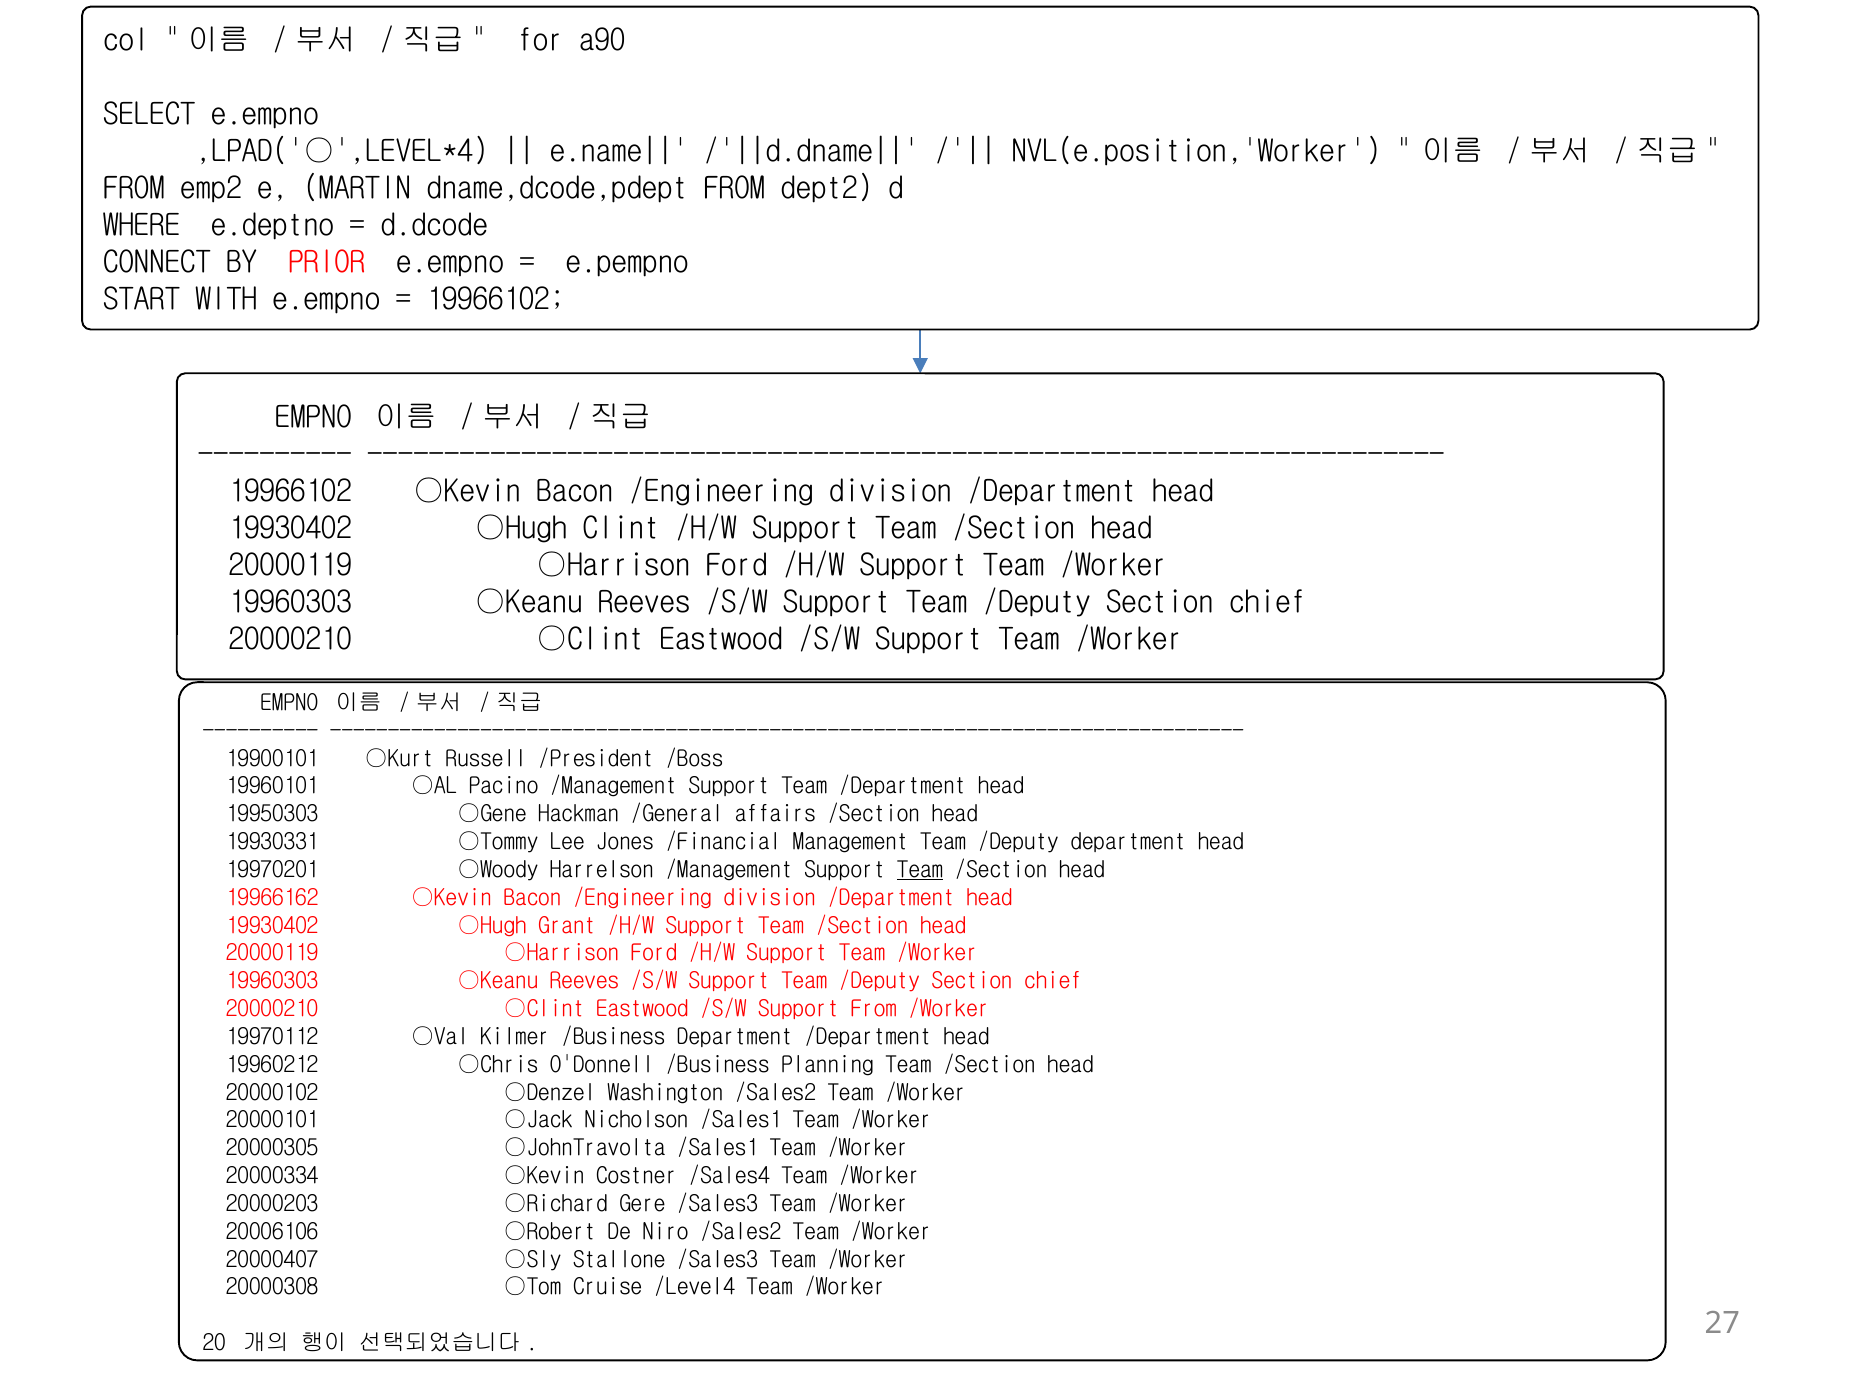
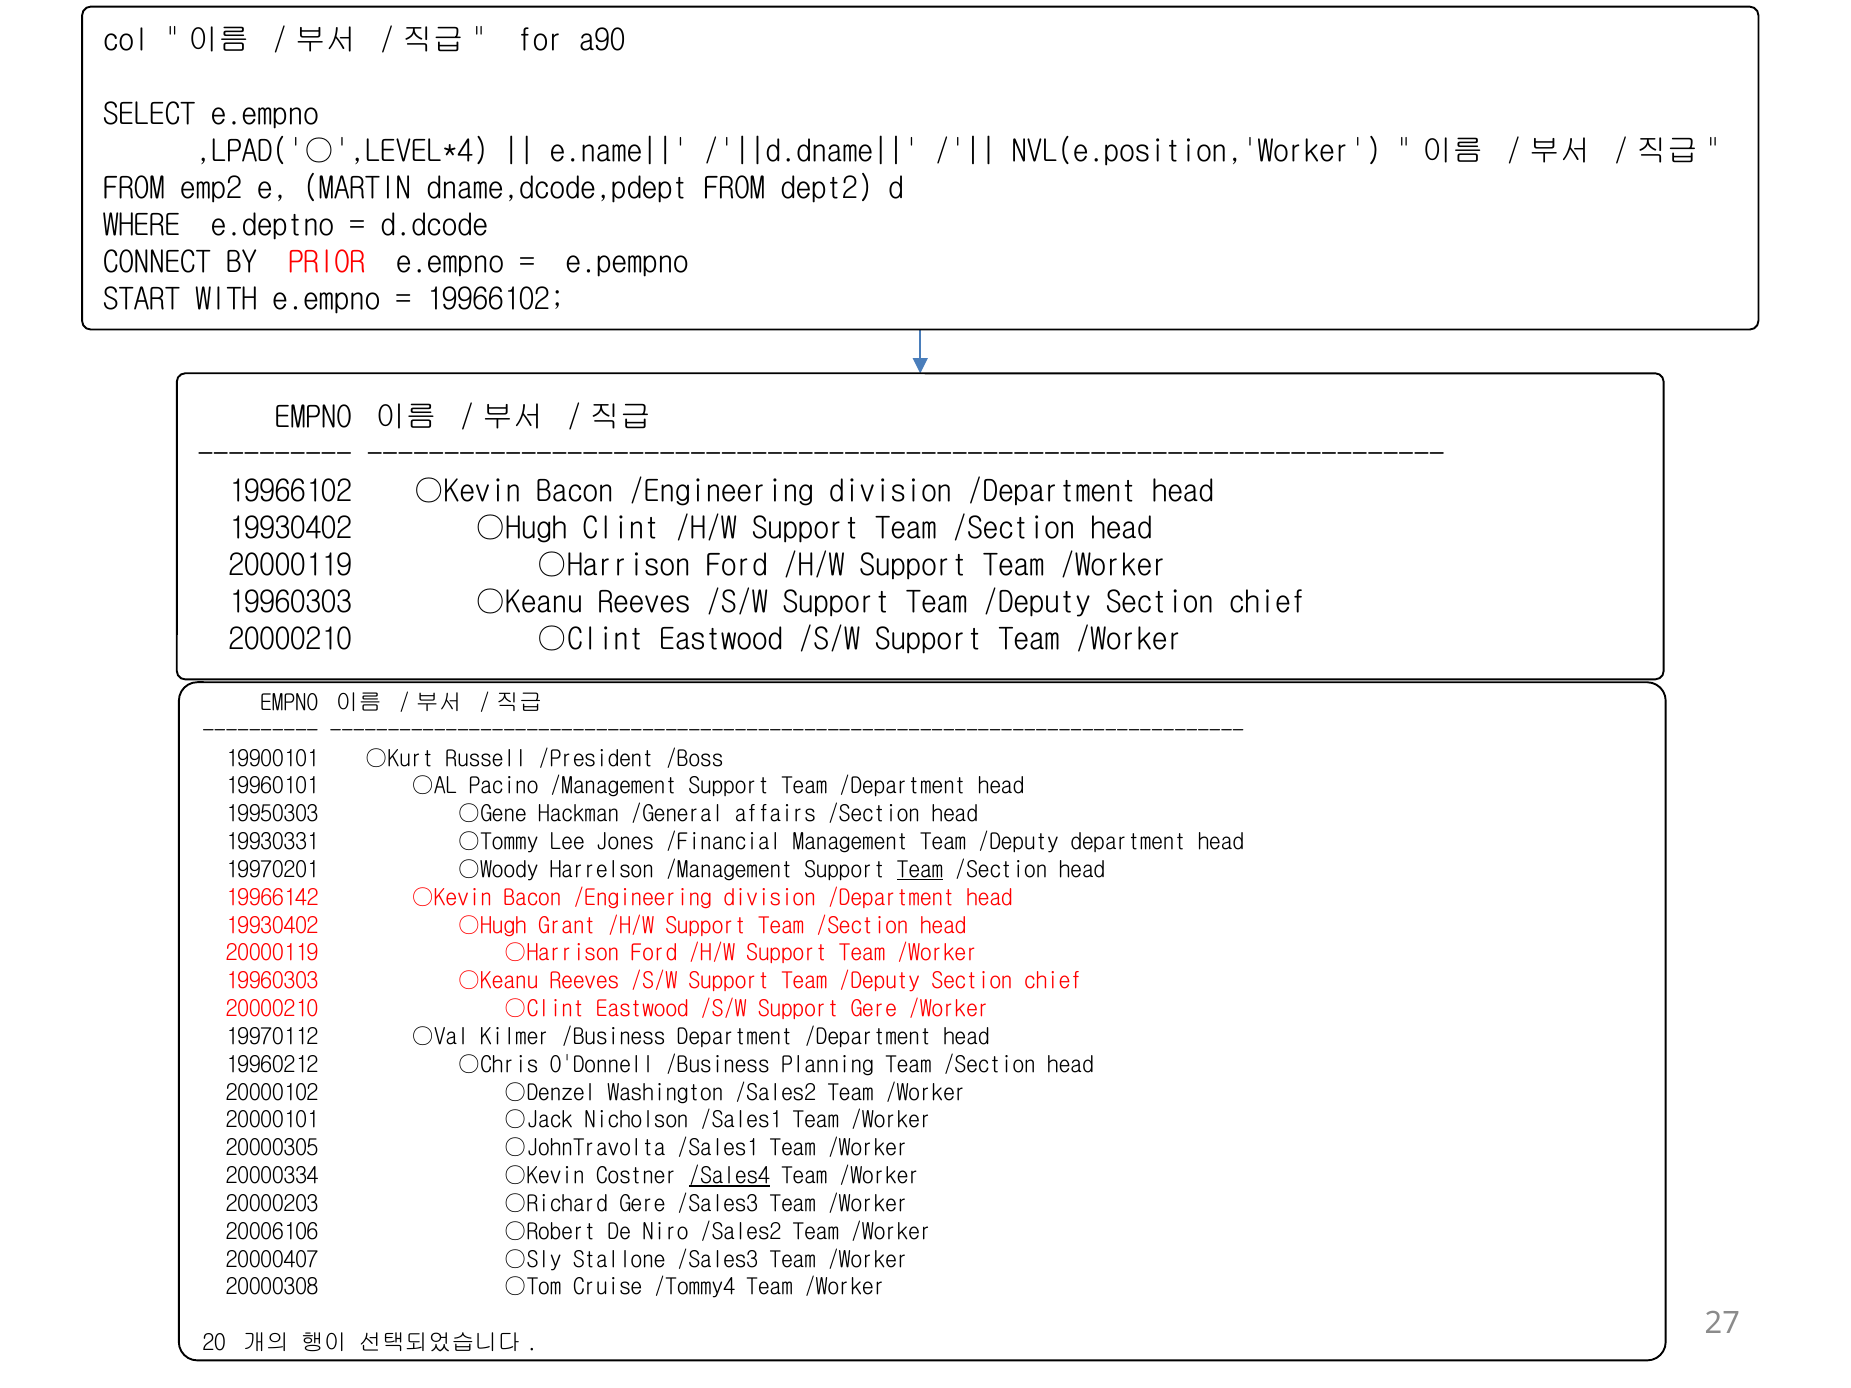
19966162: 19966162 -> 19966142
Support From: From -> Gere
/Sales4 underline: none -> present
/Level4: /Level4 -> /Tommy4
